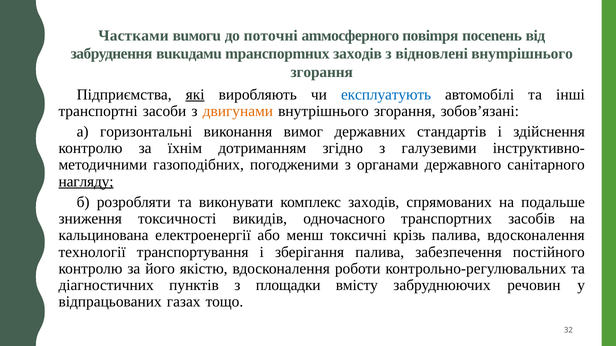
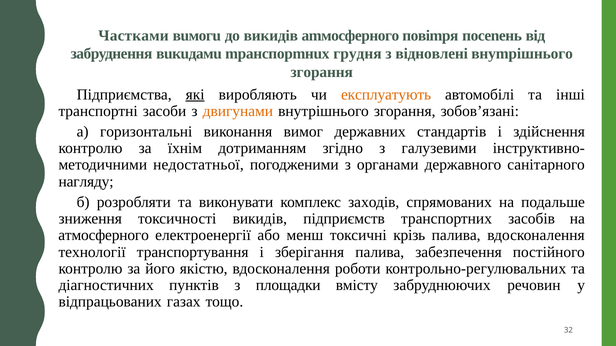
дo поточні: поточні -> викидів
mранспoрmнuх заxодів: заxодів -> грудня
експлуатують colour: blue -> orange
газоподібних: газоподібних -> недостатньої
нагляду underline: present -> none
одночасного: одночасного -> підприємств
кальцинована: кальцинована -> aтмоcферного
